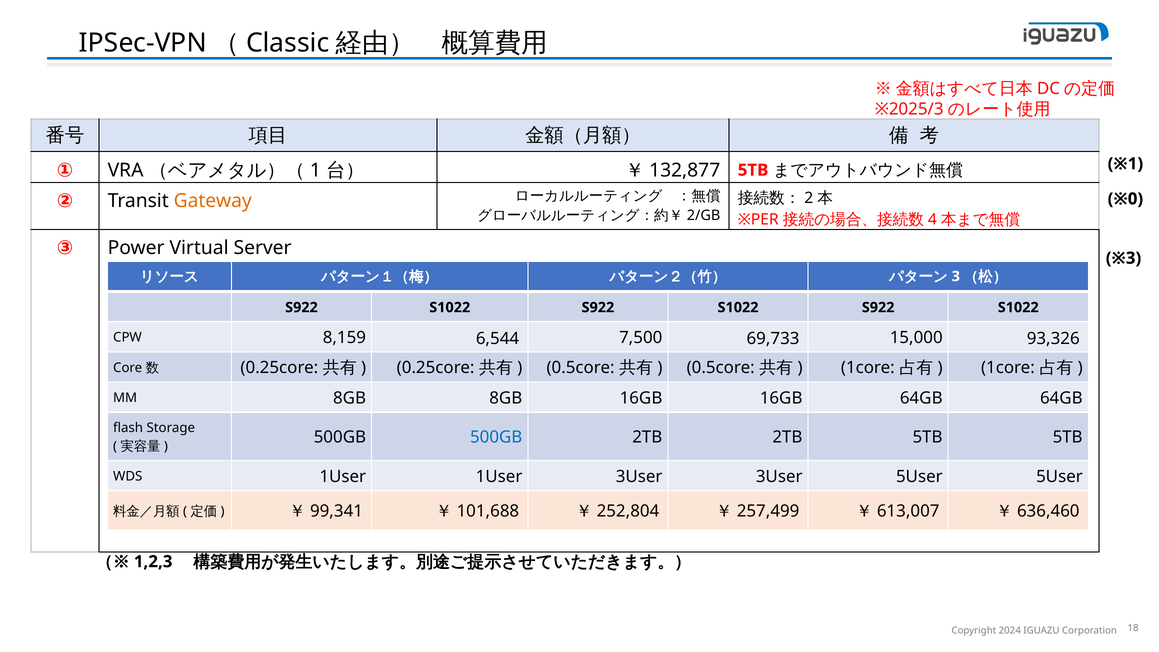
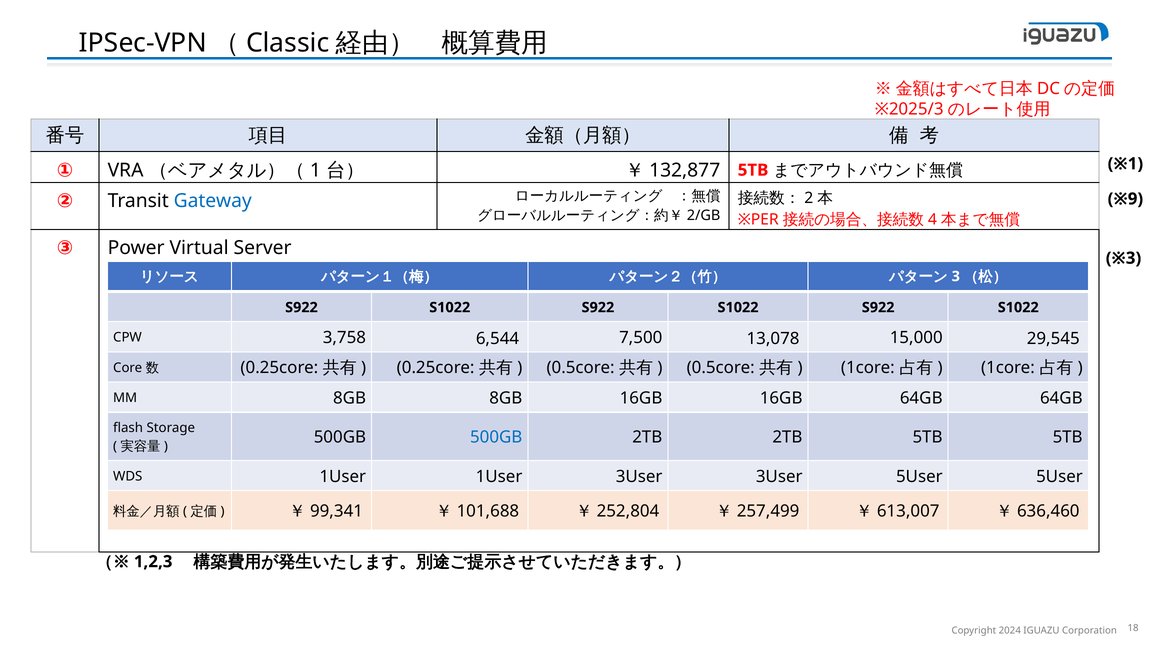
Gateway colour: orange -> blue
※0: ※0 -> ※9
8,159: 8,159 -> 3,758
69,733: 69,733 -> 13,078
93,326: 93,326 -> 29,545
